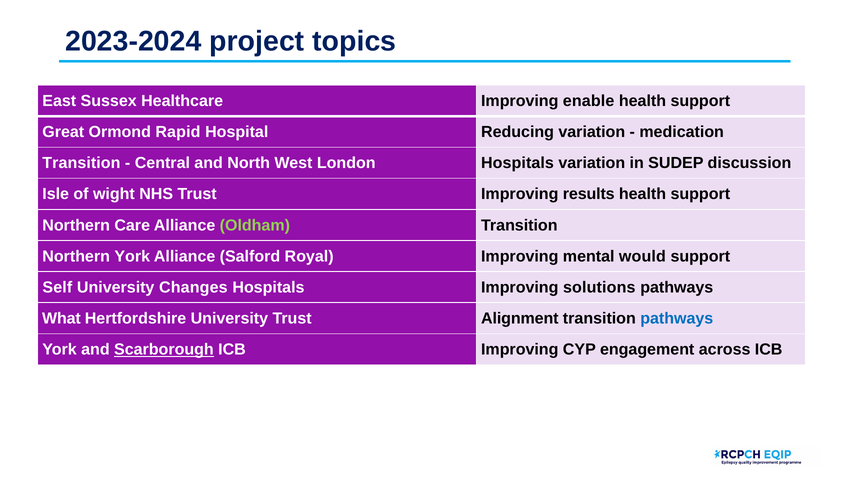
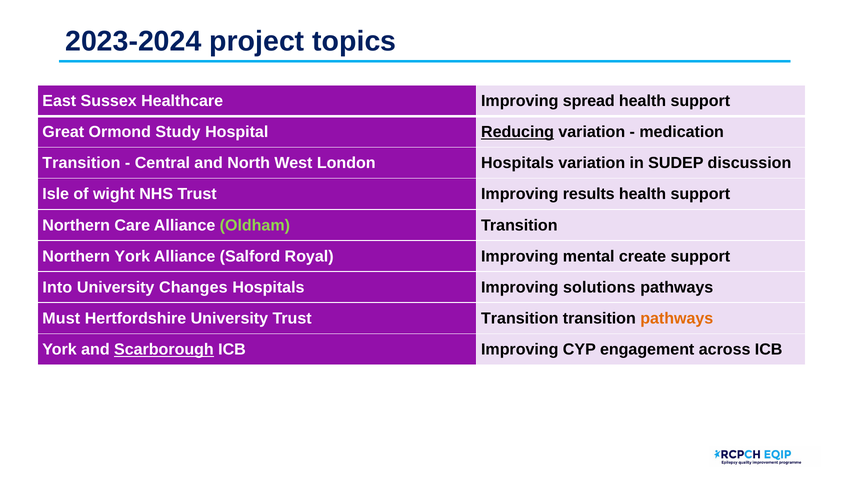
enable: enable -> spread
Rapid: Rapid -> Study
Reducing underline: none -> present
would: would -> create
Self: Self -> Into
What: What -> Must
Trust Alignment: Alignment -> Transition
pathways at (677, 318) colour: blue -> orange
